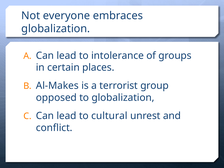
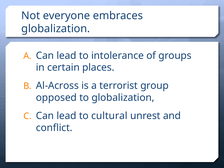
Al-Makes: Al-Makes -> Al-Across
